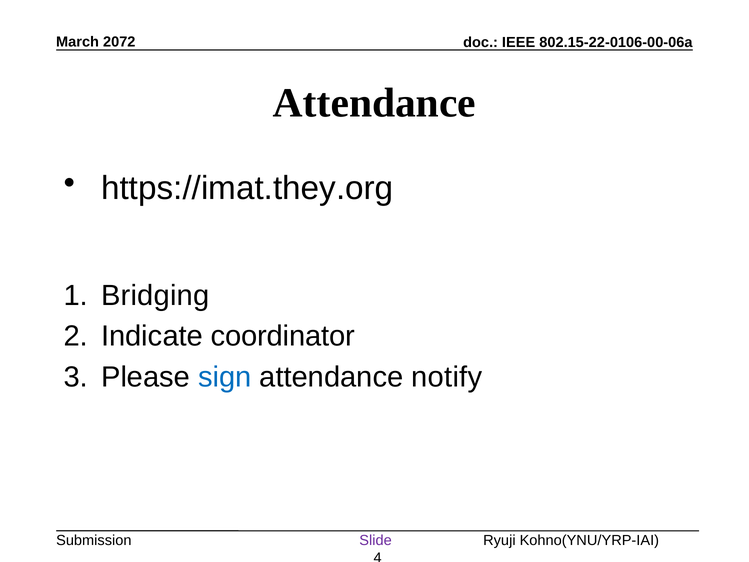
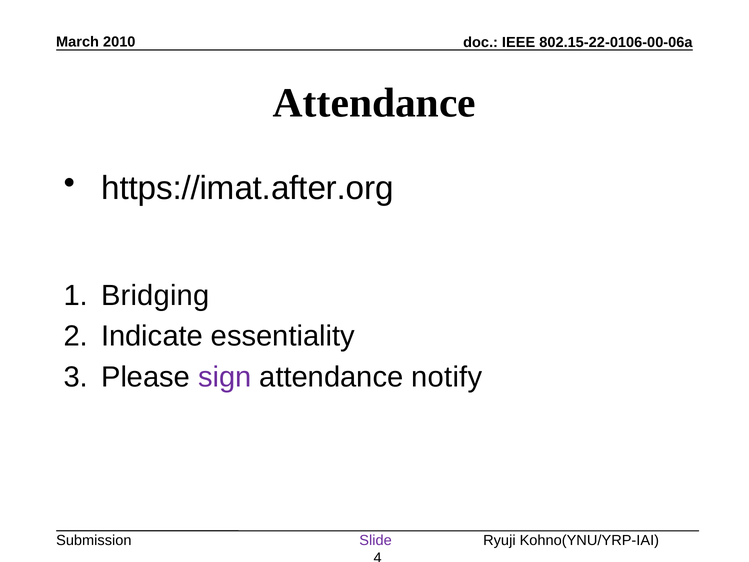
2072: 2072 -> 2010
https://imat.they.org: https://imat.they.org -> https://imat.after.org
coordinator: coordinator -> essentiality
sign colour: blue -> purple
